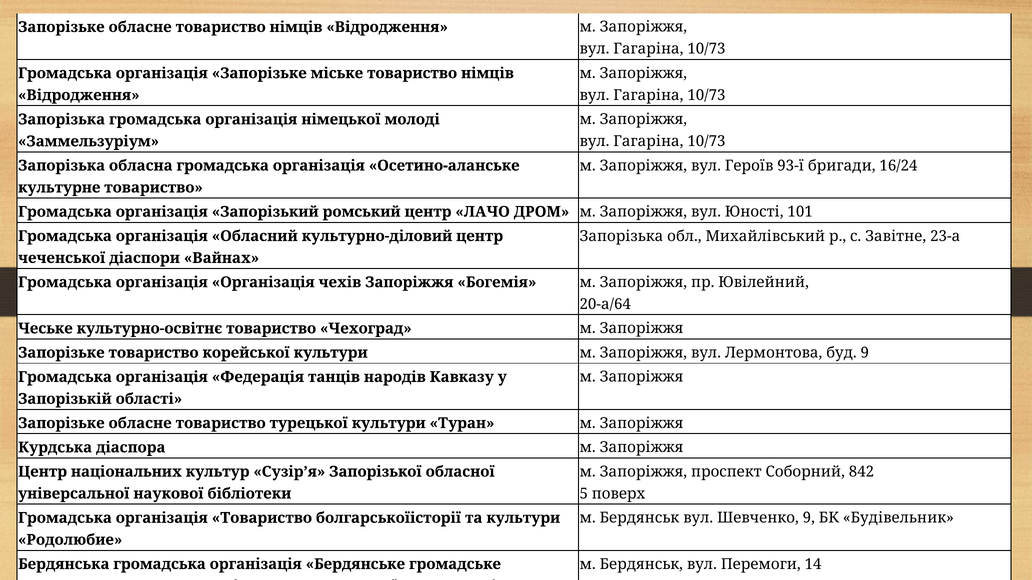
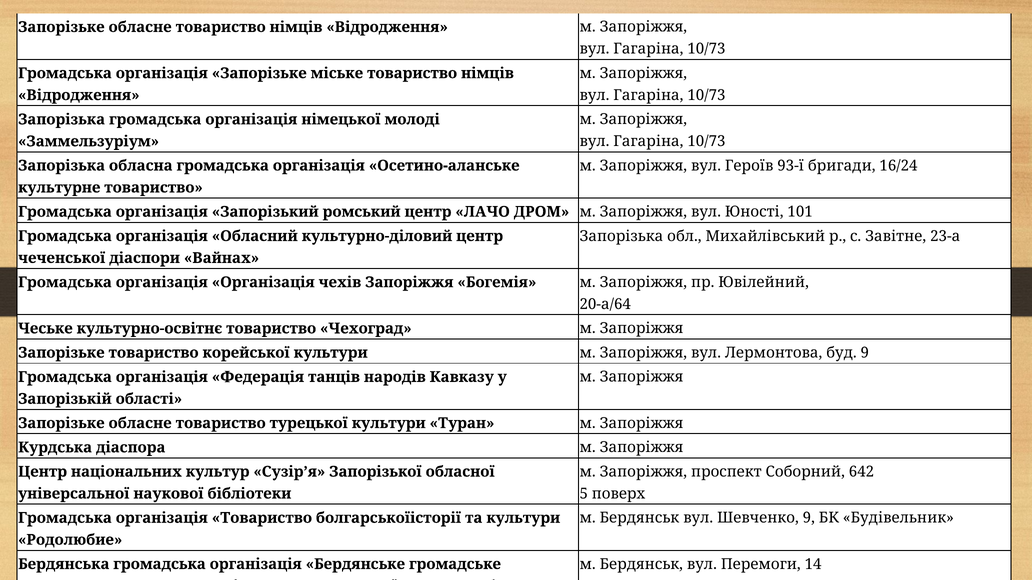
842: 842 -> 642
